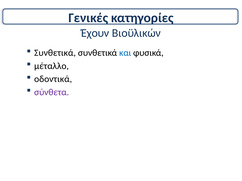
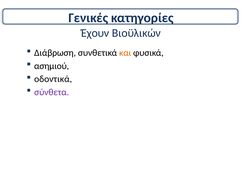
Συνθετικά at (55, 53): Συνθετικά -> Διάβρωση
και colour: blue -> orange
μέταλλο: μέταλλο -> ασημιού
